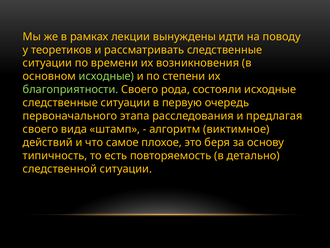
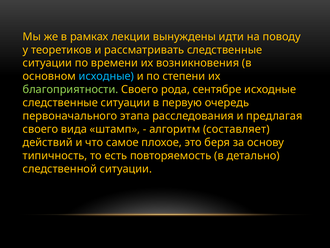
исходные at (106, 76) colour: light green -> light blue
состояли: состояли -> сентябре
виктимное: виктимное -> составляет
